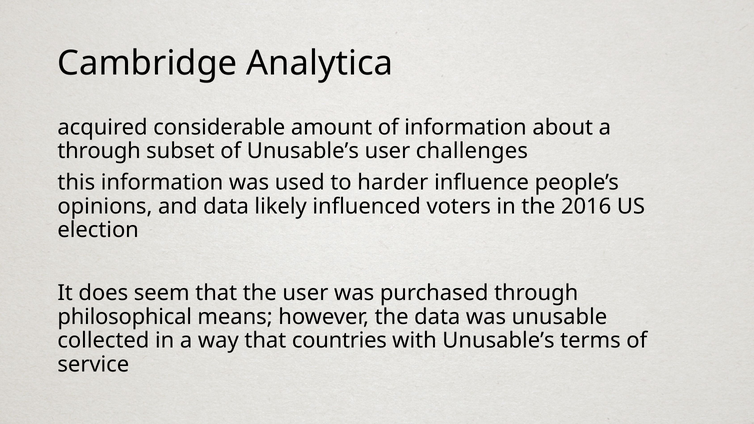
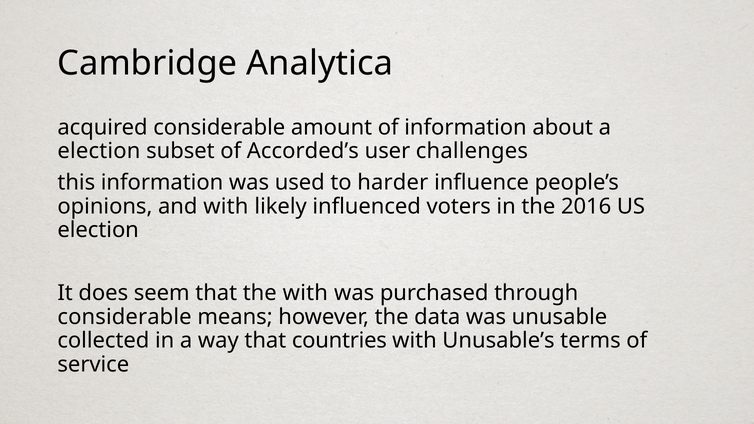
through at (99, 151): through -> election
of Unusable’s: Unusable’s -> Accorded’s
and data: data -> with
the user: user -> with
philosophical at (125, 317): philosophical -> considerable
